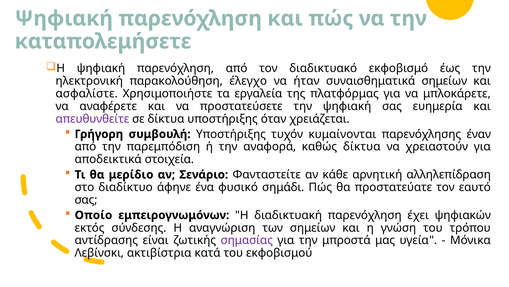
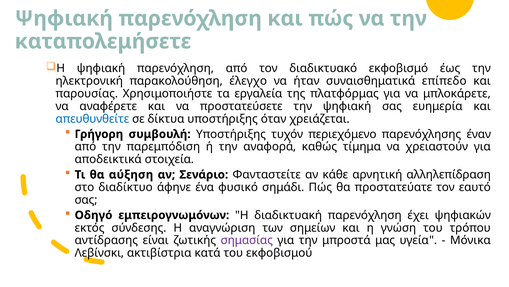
συναισθηματικά σημείων: σημείων -> επίπεδο
ασφαλίστε: ασφαλίστε -> παρουσίας
απευθυνθείτε colour: purple -> blue
κυμαίνονται: κυμαίνονται -> περιεχόμενο
καθώς δίκτυα: δίκτυα -> τίμημα
μερίδιο: μερίδιο -> αύξηση
Οποίο: Οποίο -> Οδηγό
